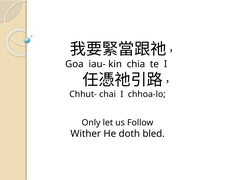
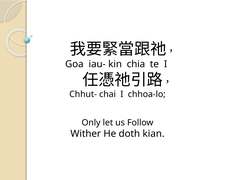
bled: bled -> kian
